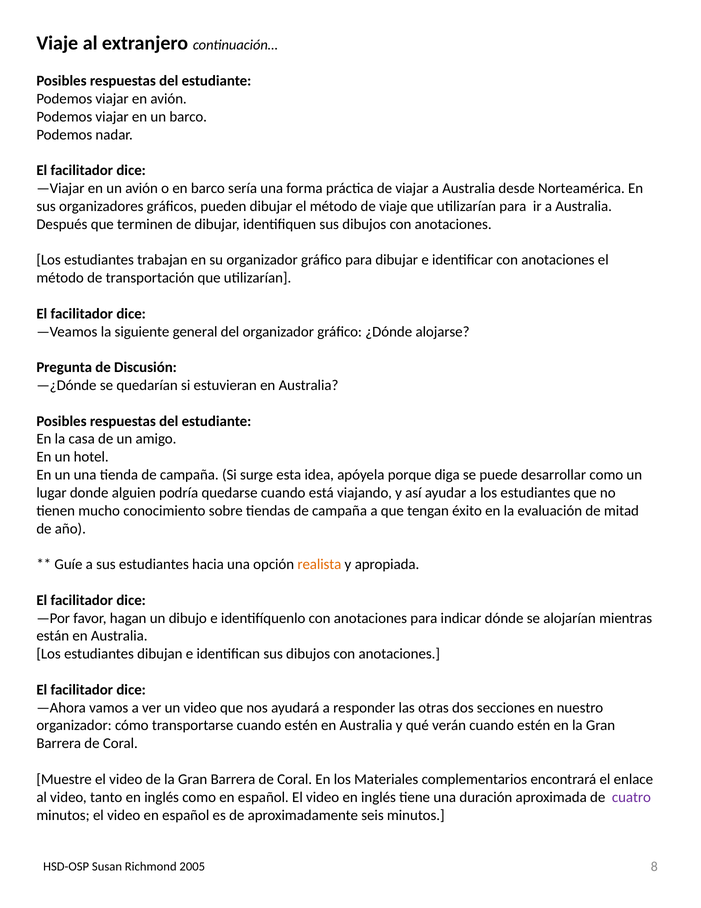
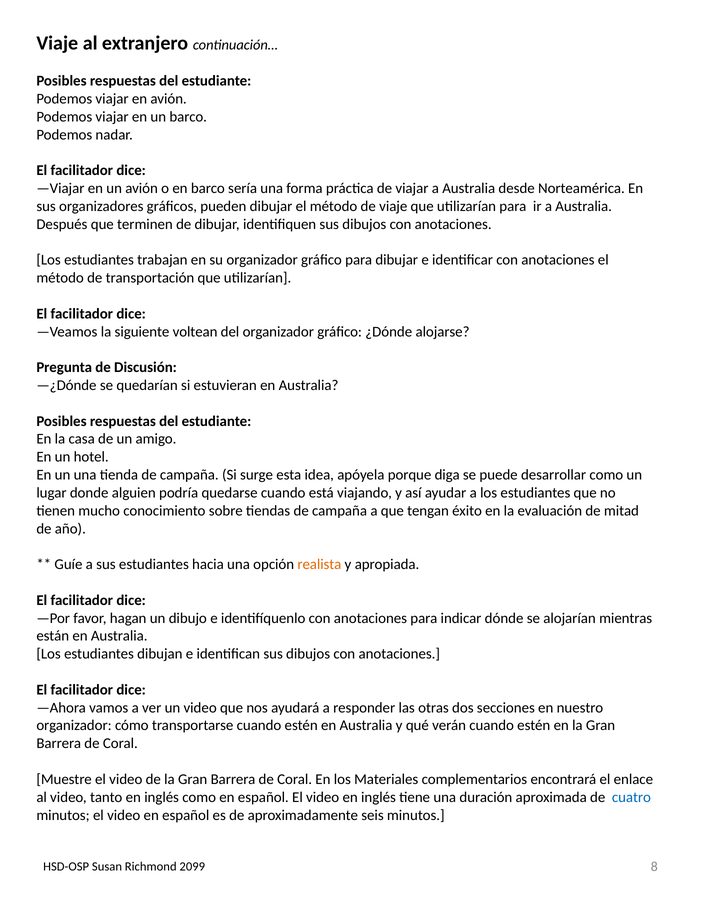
general: general -> voltean
cuatro colour: purple -> blue
2005: 2005 -> 2099
